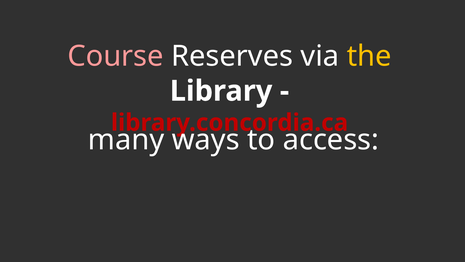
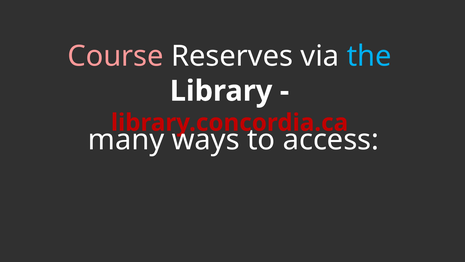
the colour: yellow -> light blue
